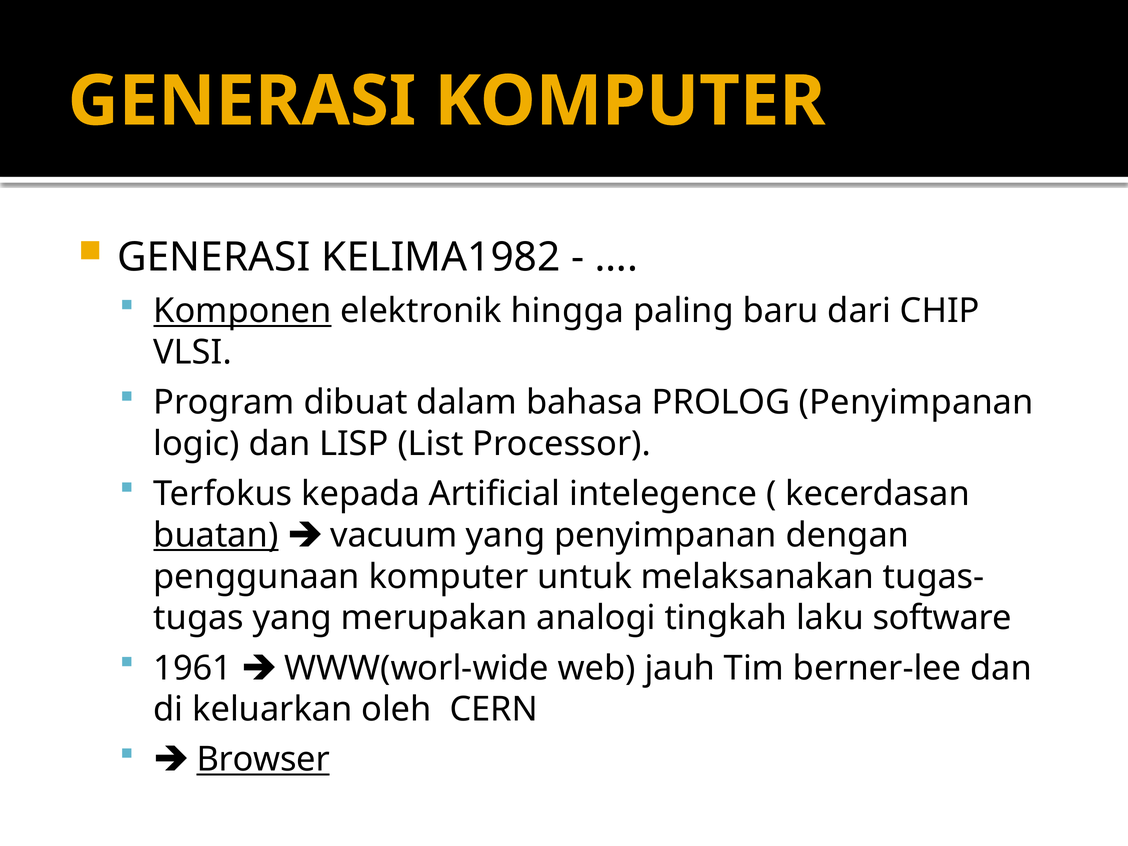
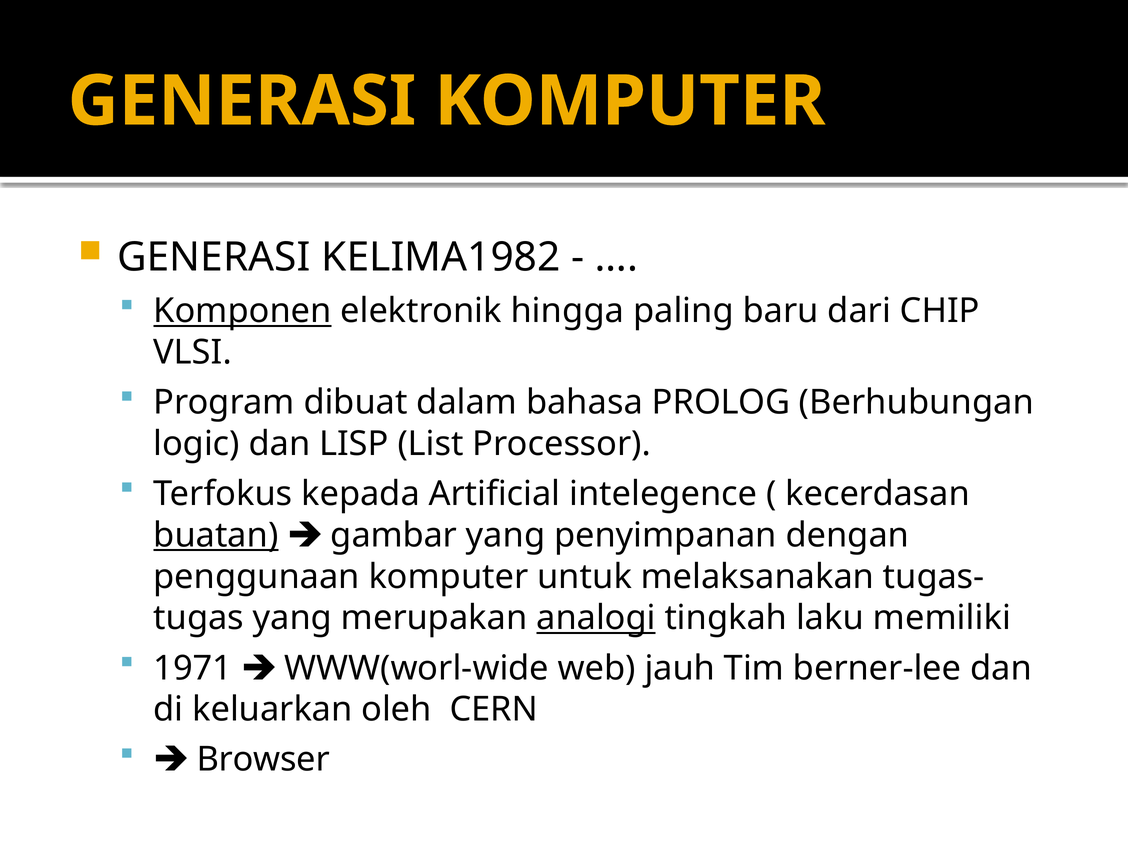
PROLOG Penyimpanan: Penyimpanan -> Berhubungan
vacuum: vacuum -> gambar
analogi underline: none -> present
software: software -> memiliki
1961: 1961 -> 1971
Browser underline: present -> none
